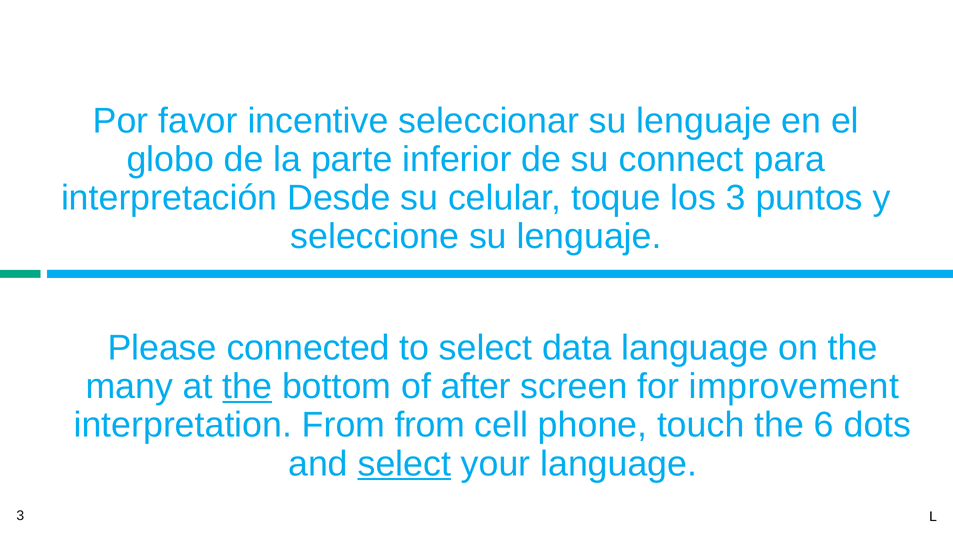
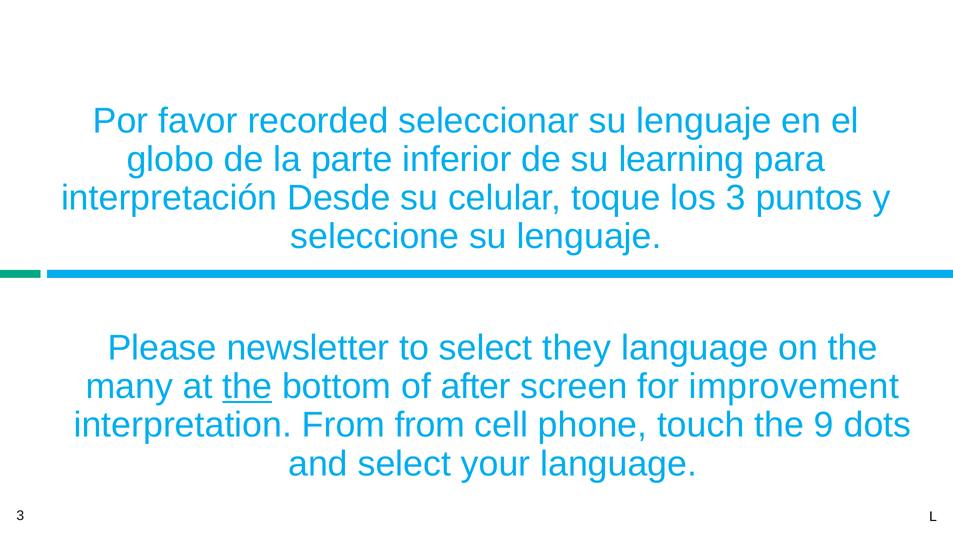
incentive: incentive -> recorded
connect: connect -> learning
connected: connected -> newsletter
data: data -> they
6: 6 -> 9
select at (404, 464) underline: present -> none
